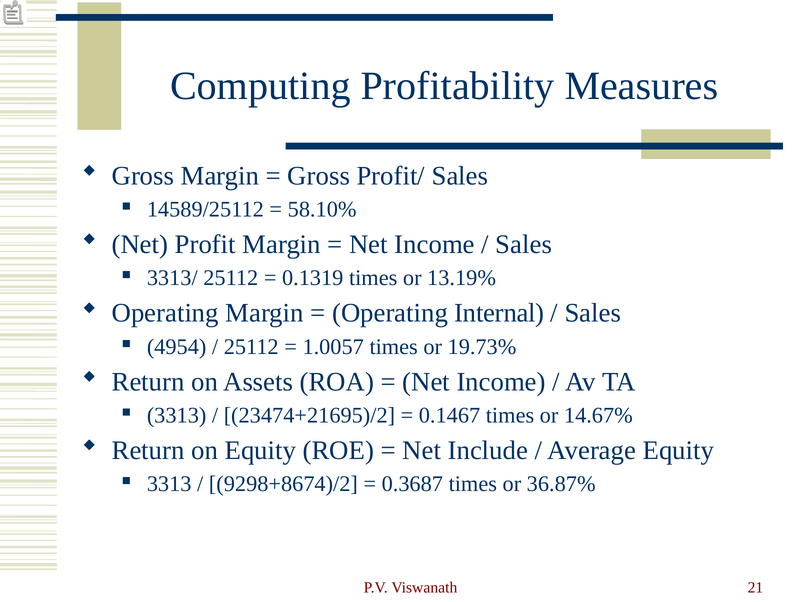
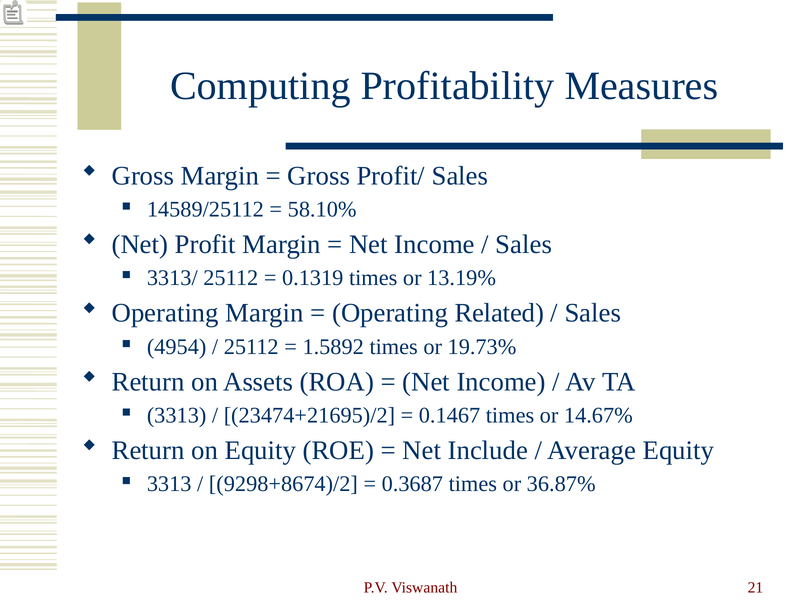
Internal: Internal -> Related
1.0057: 1.0057 -> 1.5892
